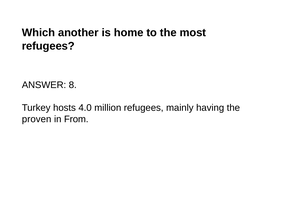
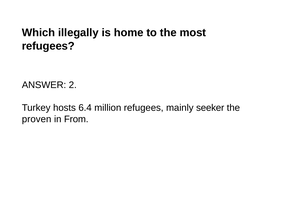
another: another -> illegally
8: 8 -> 2
4.0: 4.0 -> 6.4
having: having -> seeker
